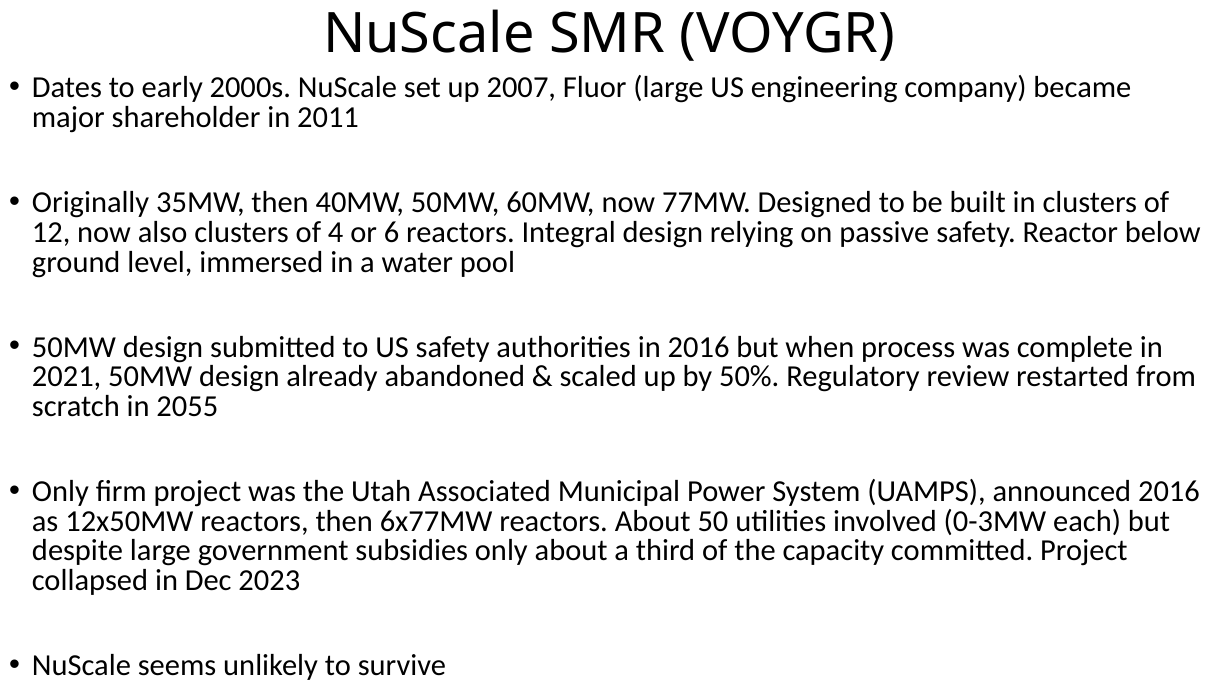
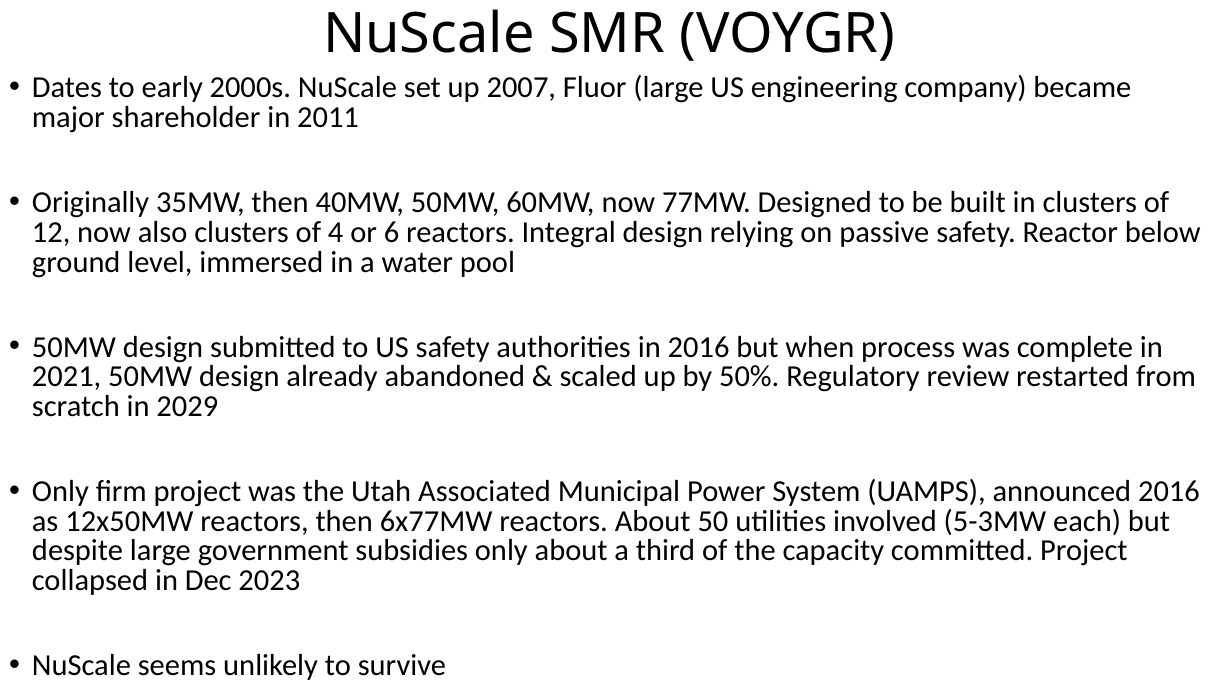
2055: 2055 -> 2029
0-3MW: 0-3MW -> 5-3MW
